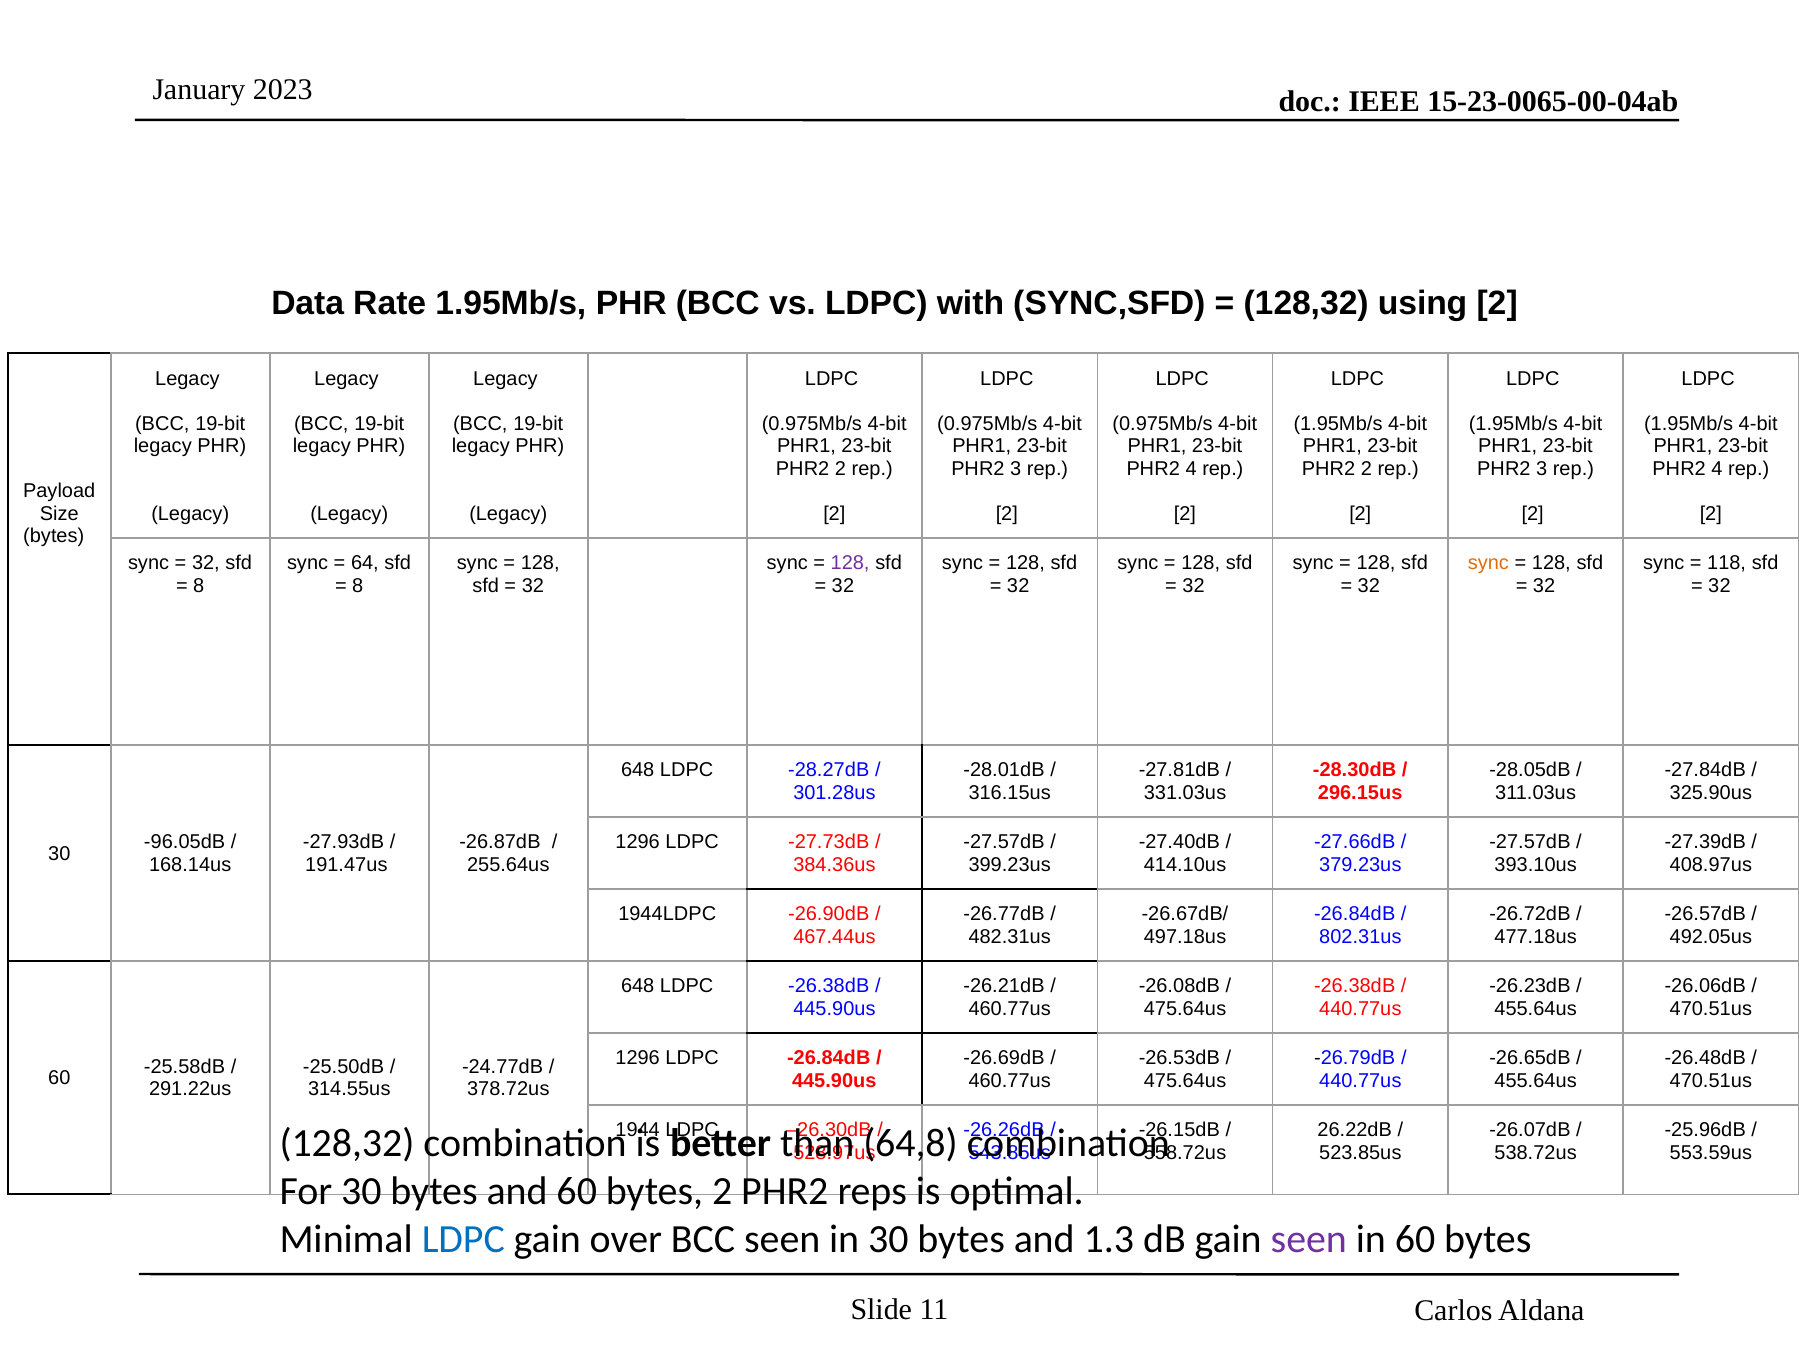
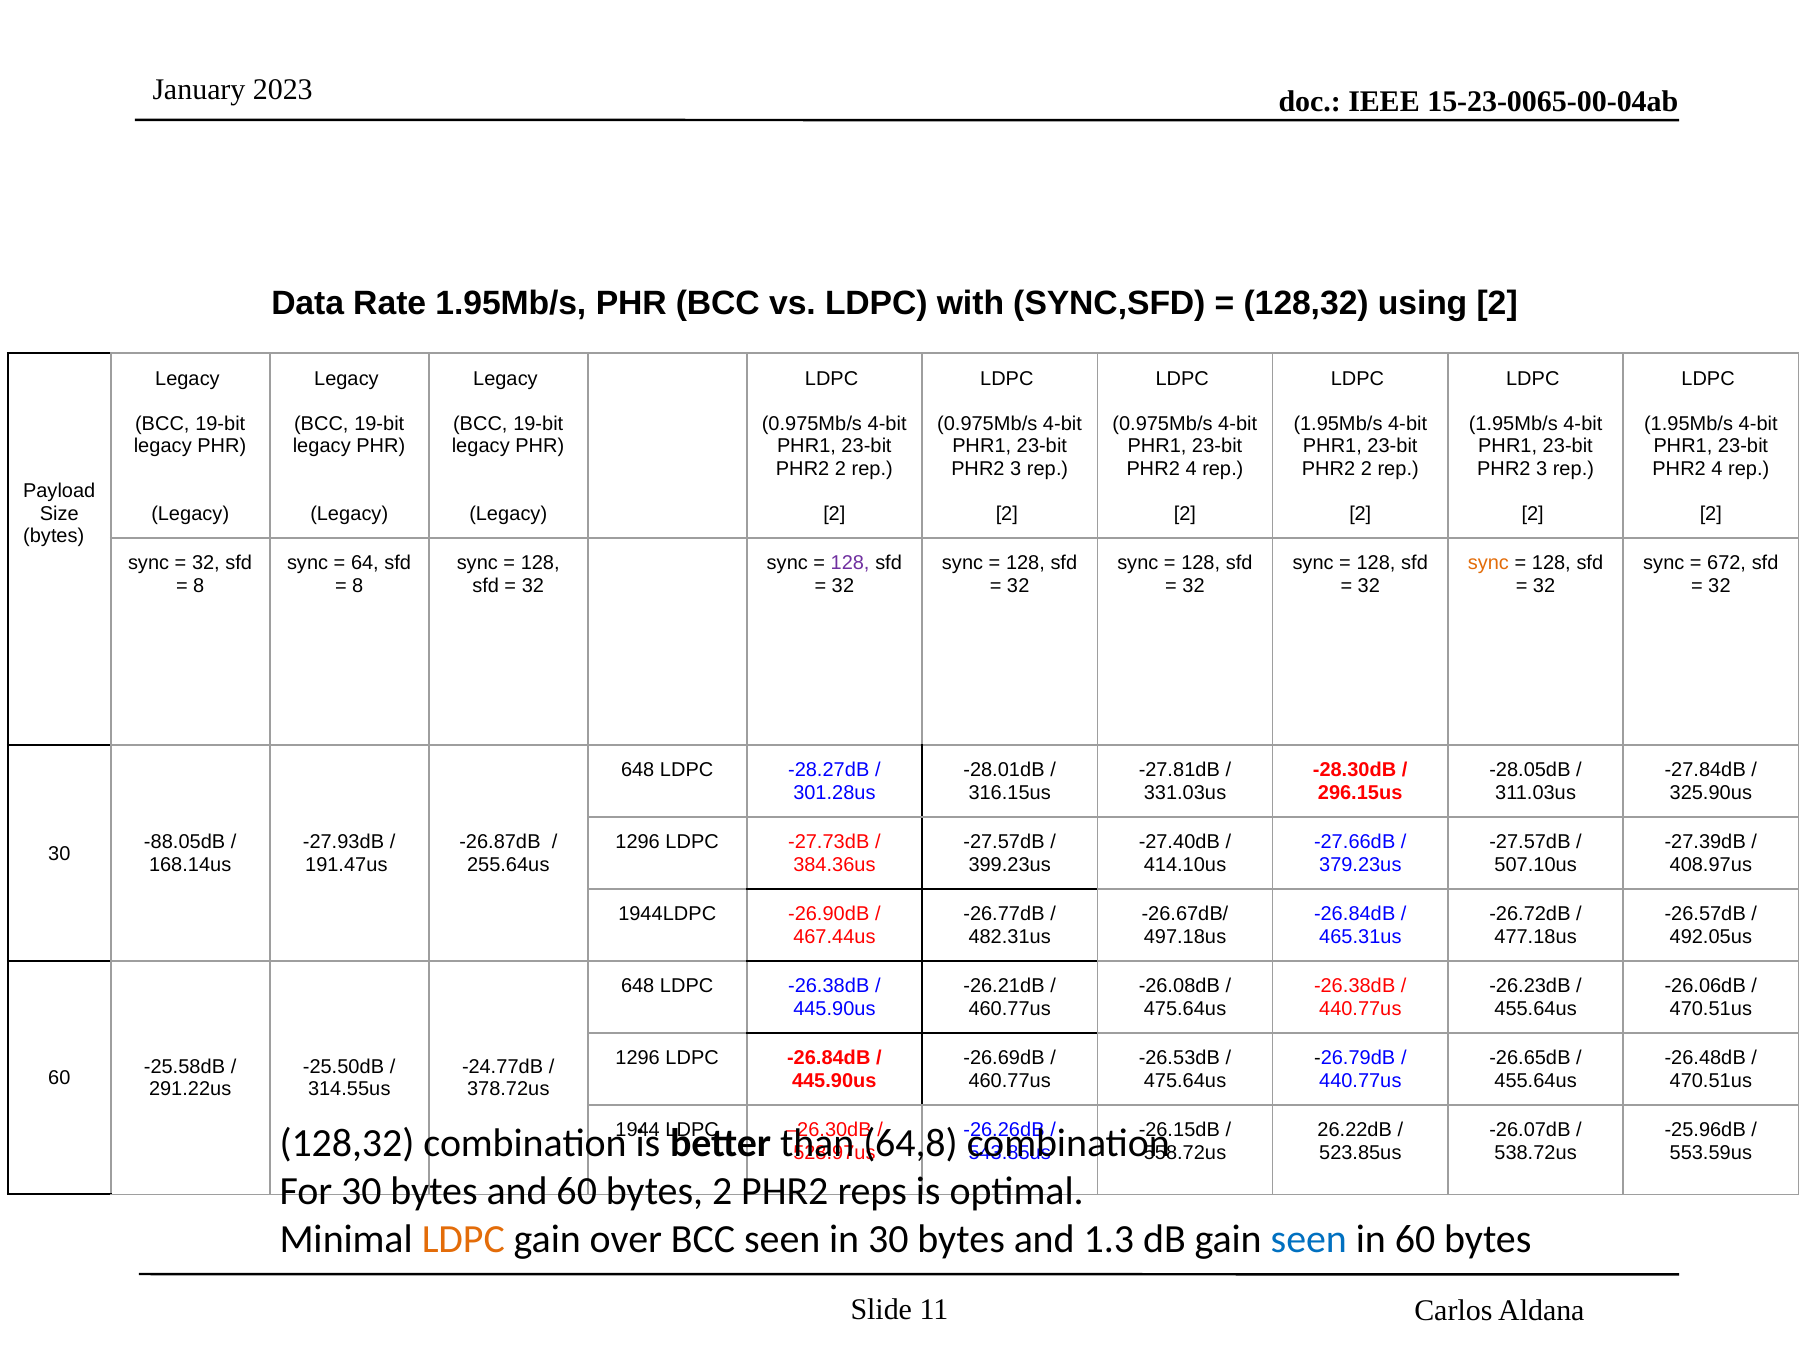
118: 118 -> 672
-96.05dB: -96.05dB -> -88.05dB
393.10us: 393.10us -> 507.10us
802.31us: 802.31us -> 465.31us
LDPC at (463, 1239) colour: blue -> orange
seen at (1309, 1239) colour: purple -> blue
